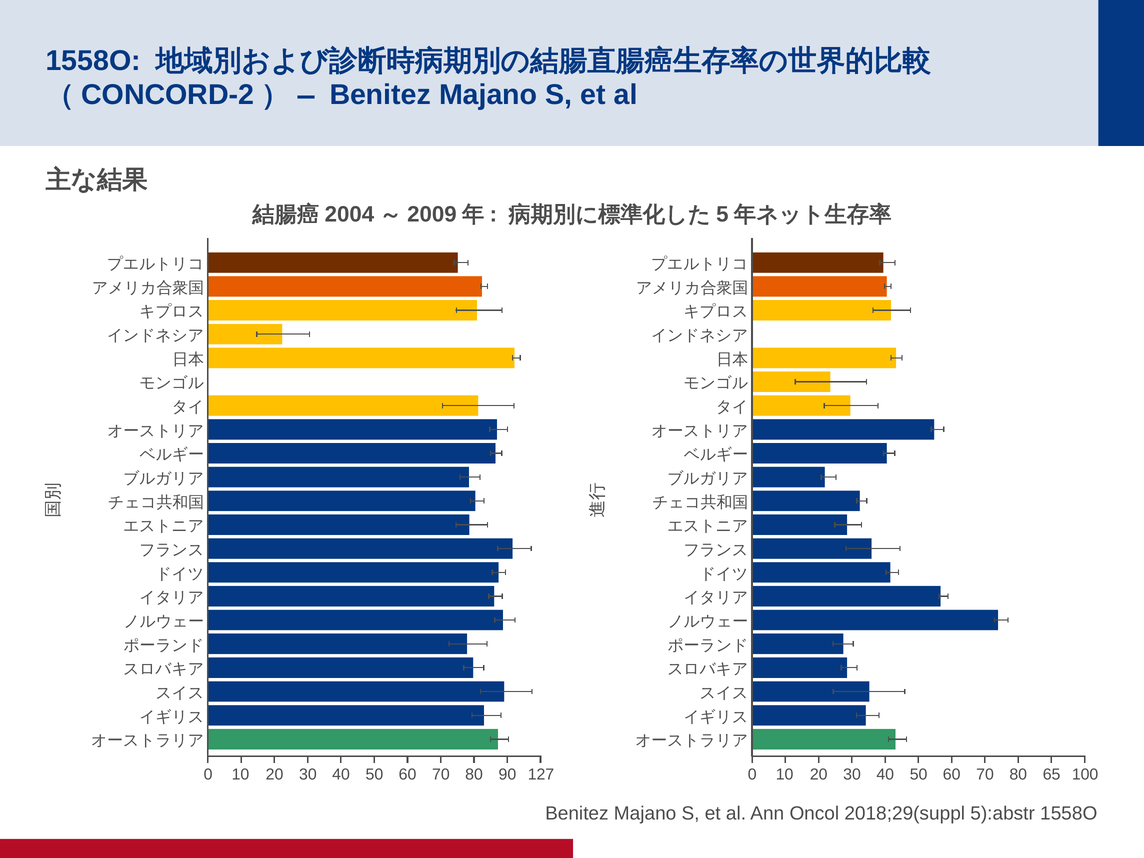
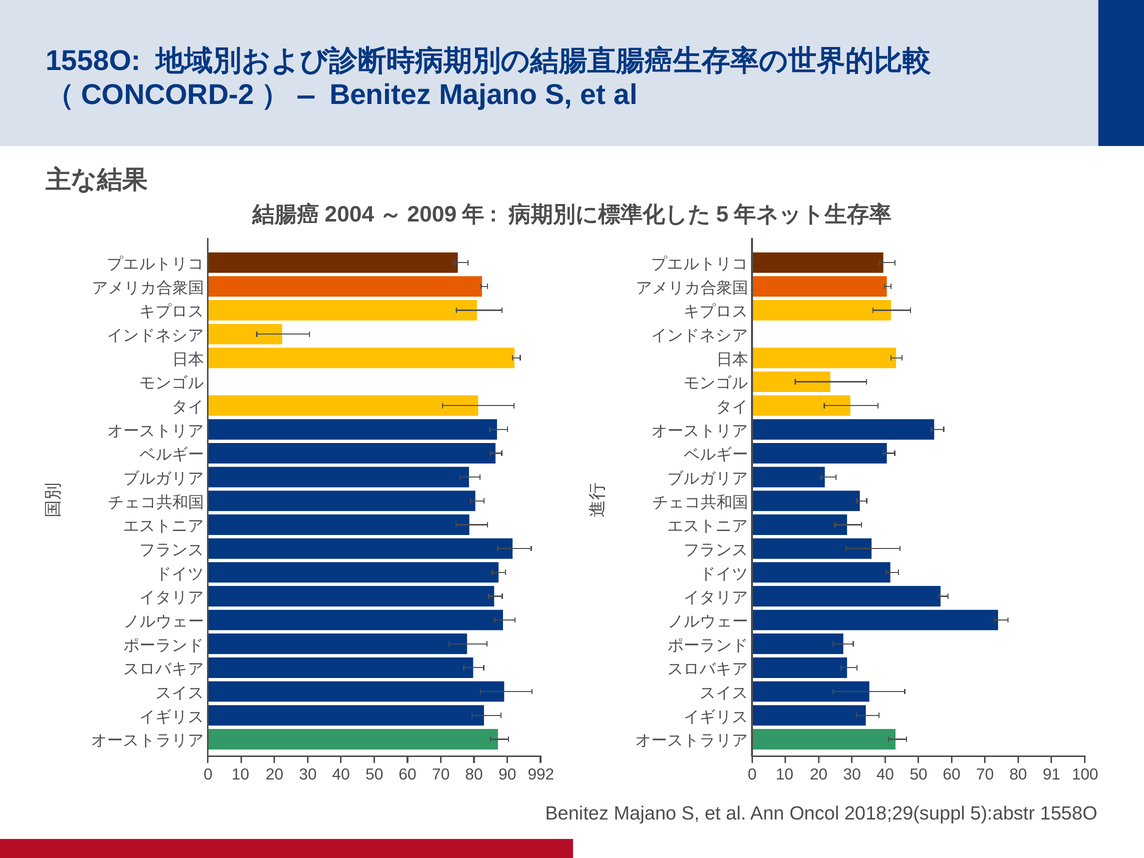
127: 127 -> 992
65: 65 -> 91
